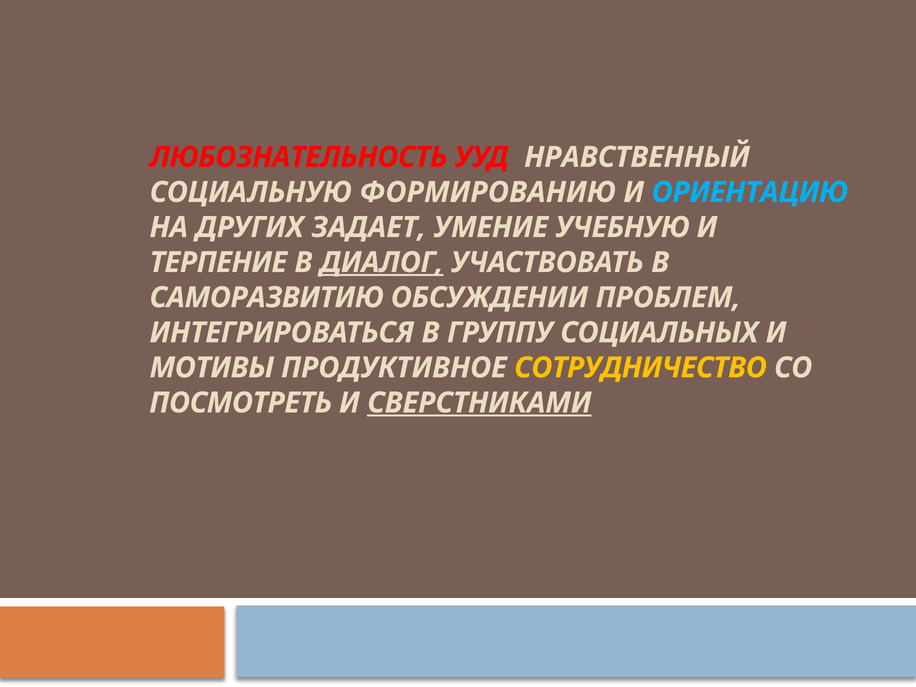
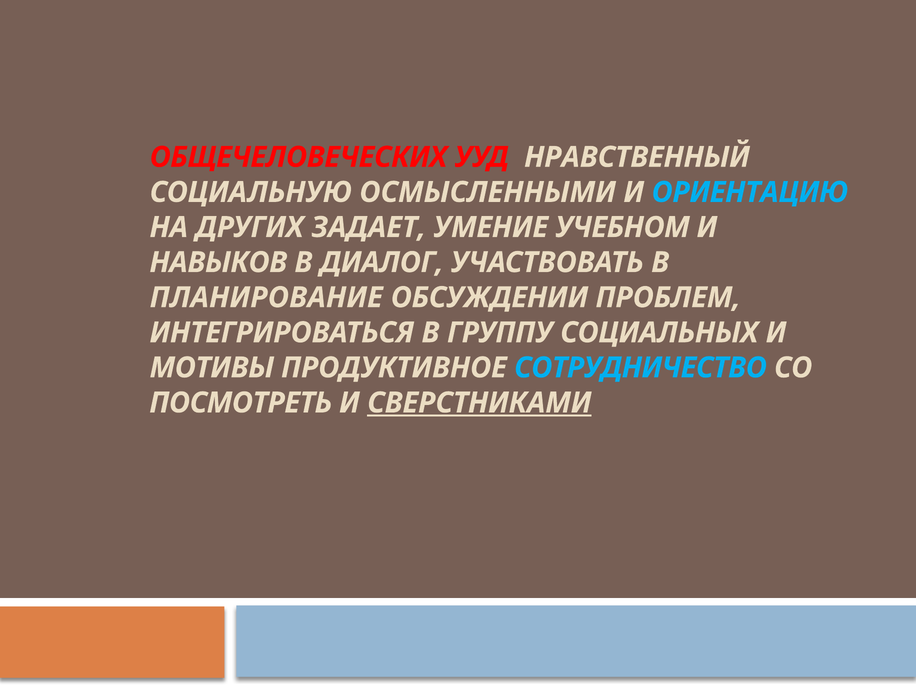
ЛЮБОЗНАТЕЛЬНОСТЬ: ЛЮБОЗНАТЕЛЬНОСТЬ -> ОБЩЕЧЕЛОВЕЧЕСКИХ
ФОРМИРОВАНИЮ: ФОРМИРОВАНИЮ -> ОСМЫСЛЕННЫМИ
УЧЕБНУЮ: УЧЕБНУЮ -> УЧЕБНОМ
ТЕРПЕНИЕ: ТЕРПЕНИЕ -> НАВЫКОВ
ДИАЛОГ underline: present -> none
САМОРАЗВИТИЮ: САМОРАЗВИТИЮ -> ПЛАНИРОВАНИЕ
СОТРУДНИЧЕСТВО colour: yellow -> light blue
